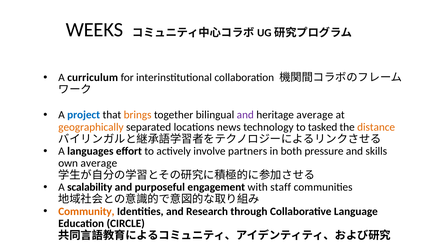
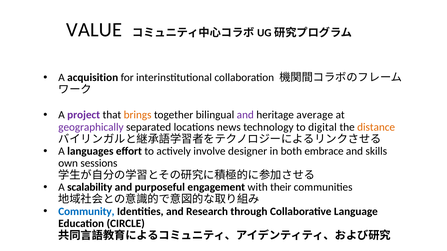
WEEKS: WEEKS -> VALUE
curriculum: curriculum -> acquisition
project colour: blue -> purple
geographically colour: orange -> purple
tasked: tasked -> digital
partners: partners -> designer
pressure: pressure -> embrace
own average: average -> sessions
staff: staff -> their
Community colour: orange -> blue
